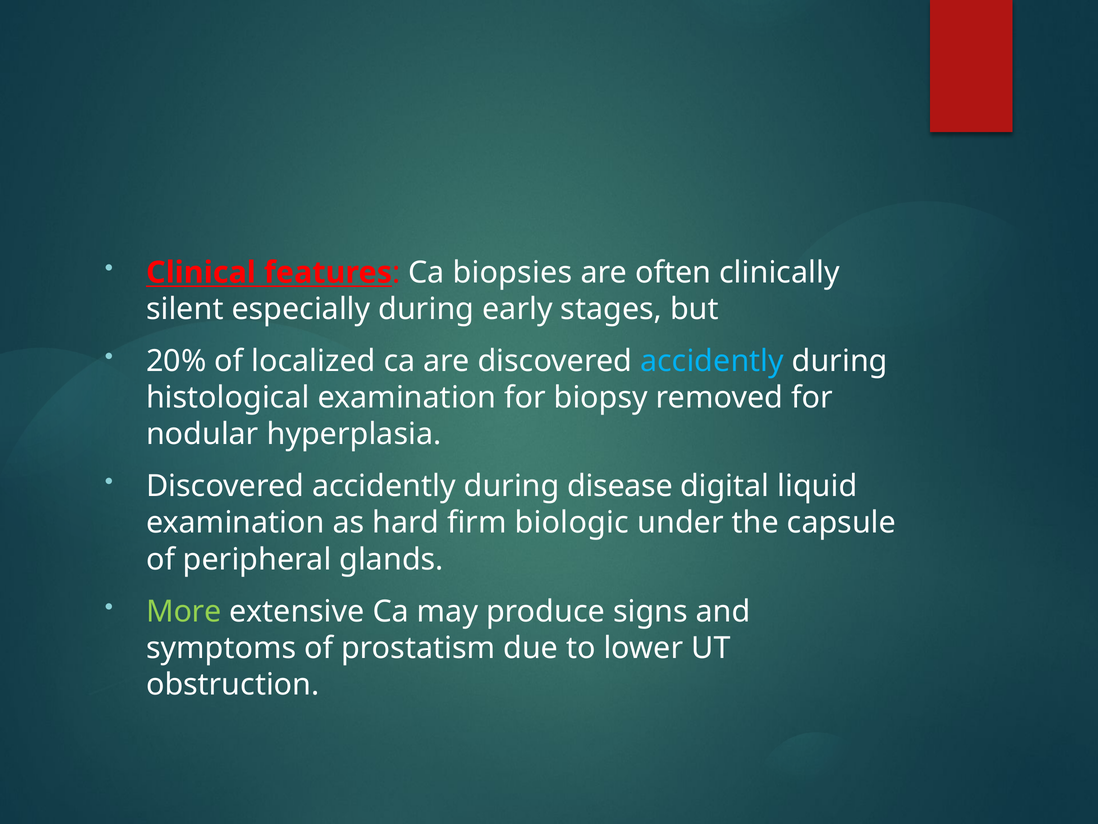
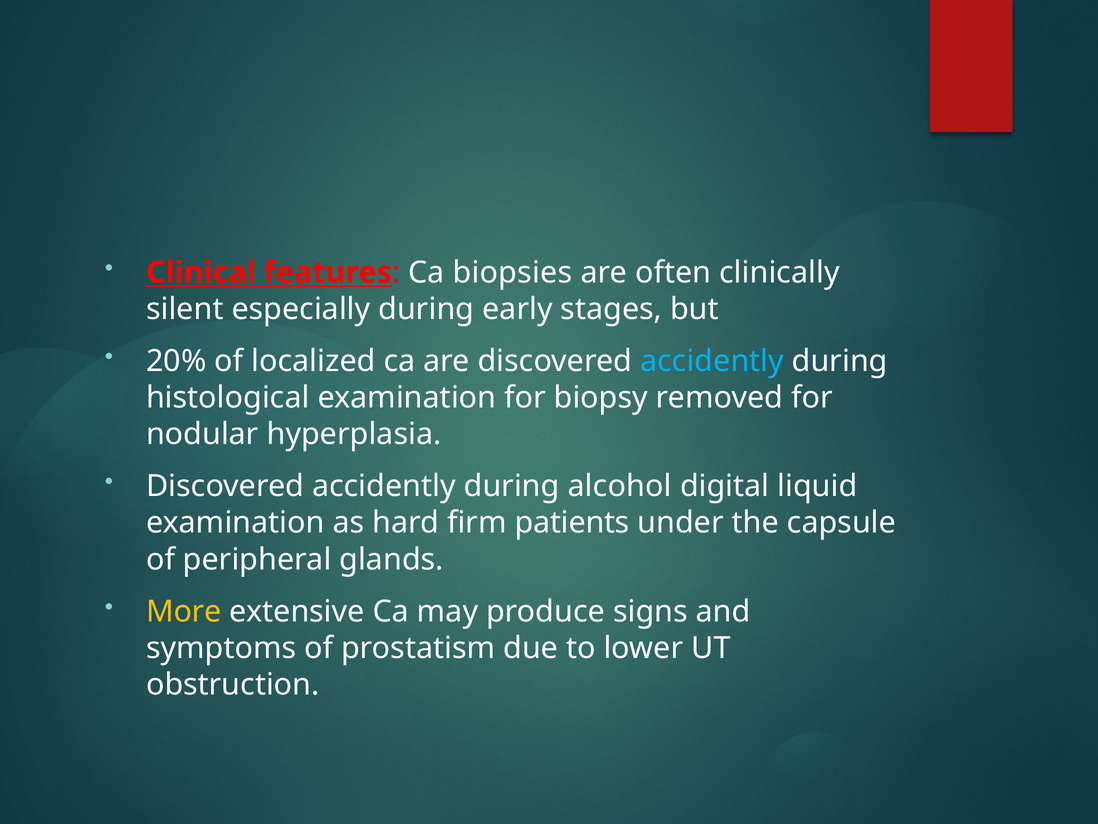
disease: disease -> alcohol
biologic: biologic -> patients
More colour: light green -> yellow
